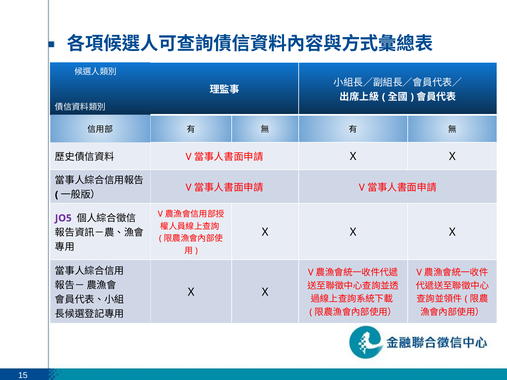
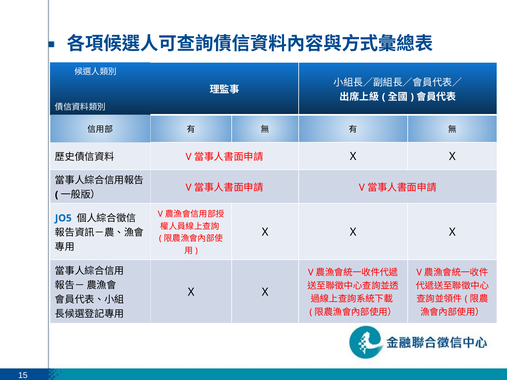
JO5 colour: purple -> blue
